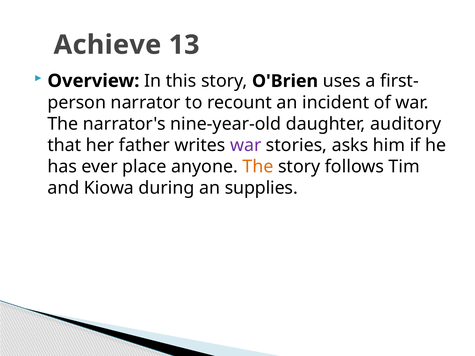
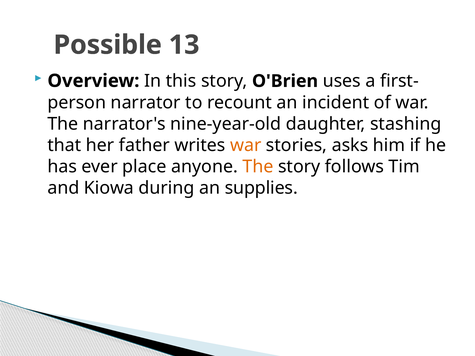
Achieve: Achieve -> Possible
auditory: auditory -> stashing
war at (246, 145) colour: purple -> orange
